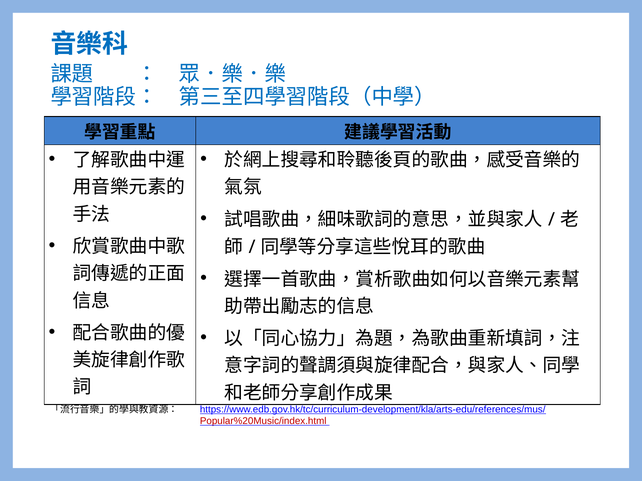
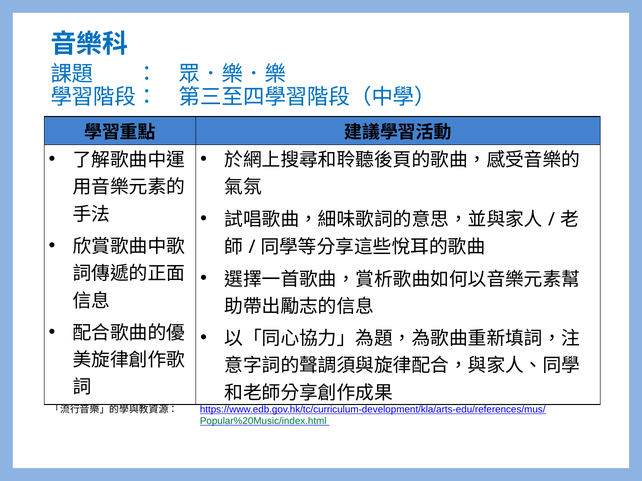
Popular%20Music/index.html colour: red -> green
